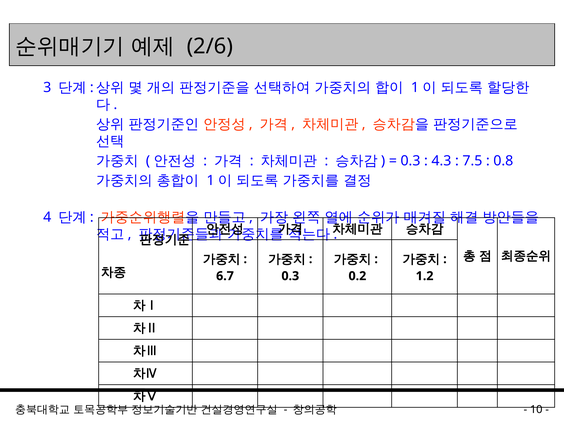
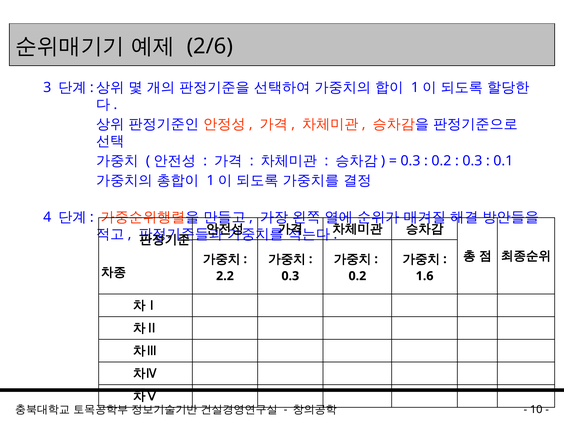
4.3 at (441, 161): 4.3 -> 0.2
7.5 at (472, 161): 7.5 -> 0.3
0.8: 0.8 -> 0.1
6.7: 6.7 -> 2.2
1.2: 1.2 -> 1.6
